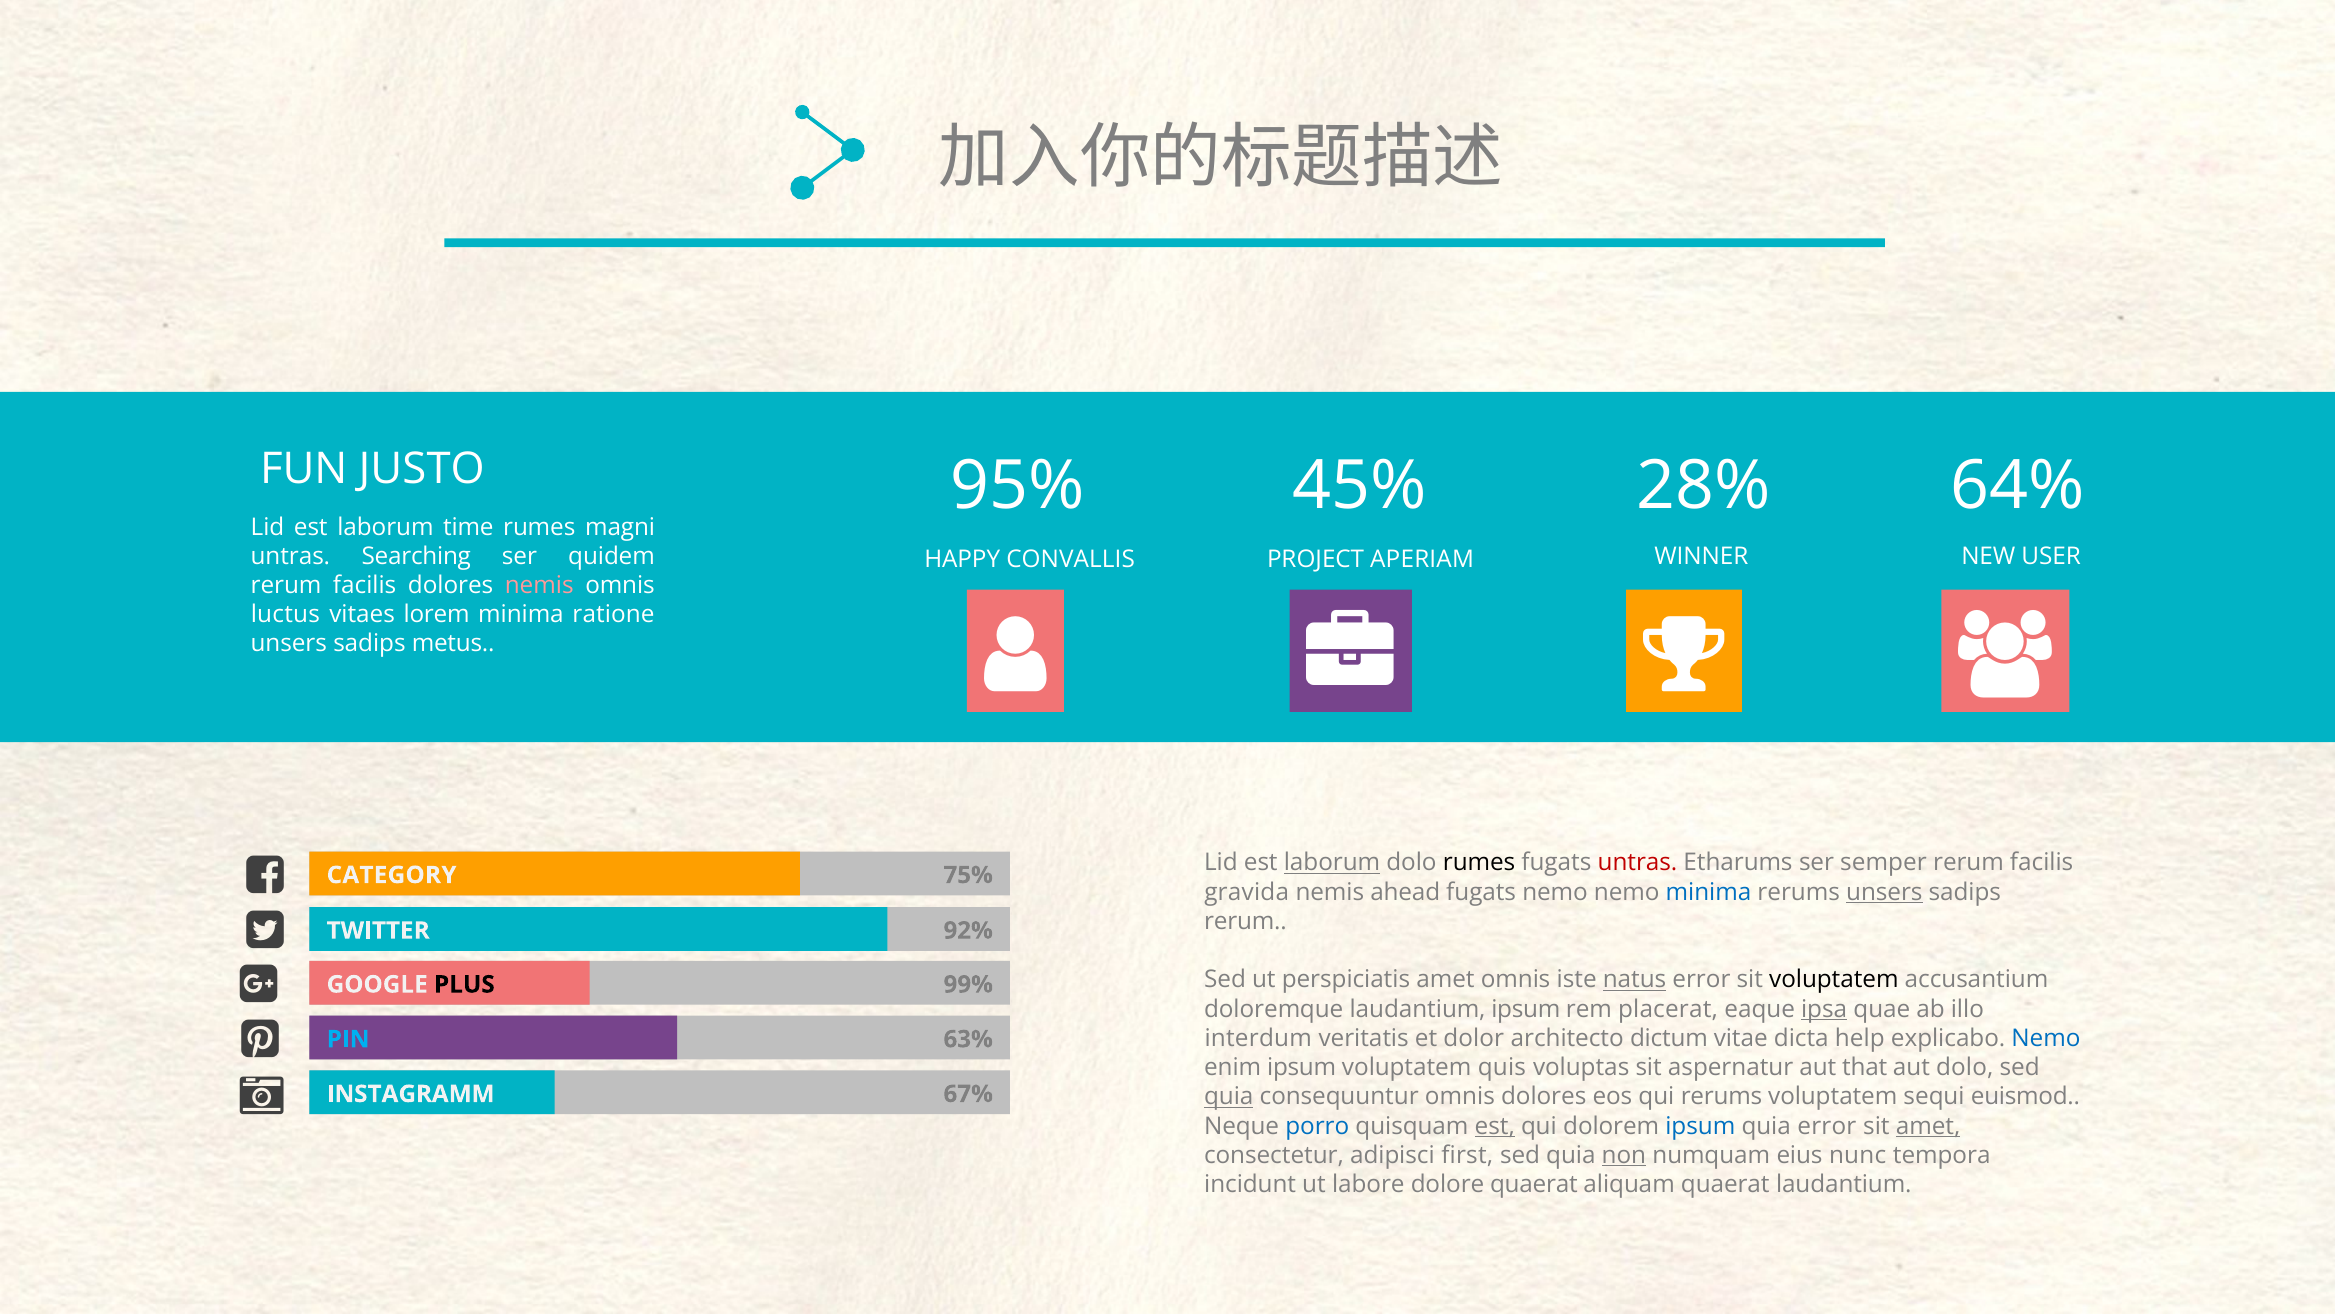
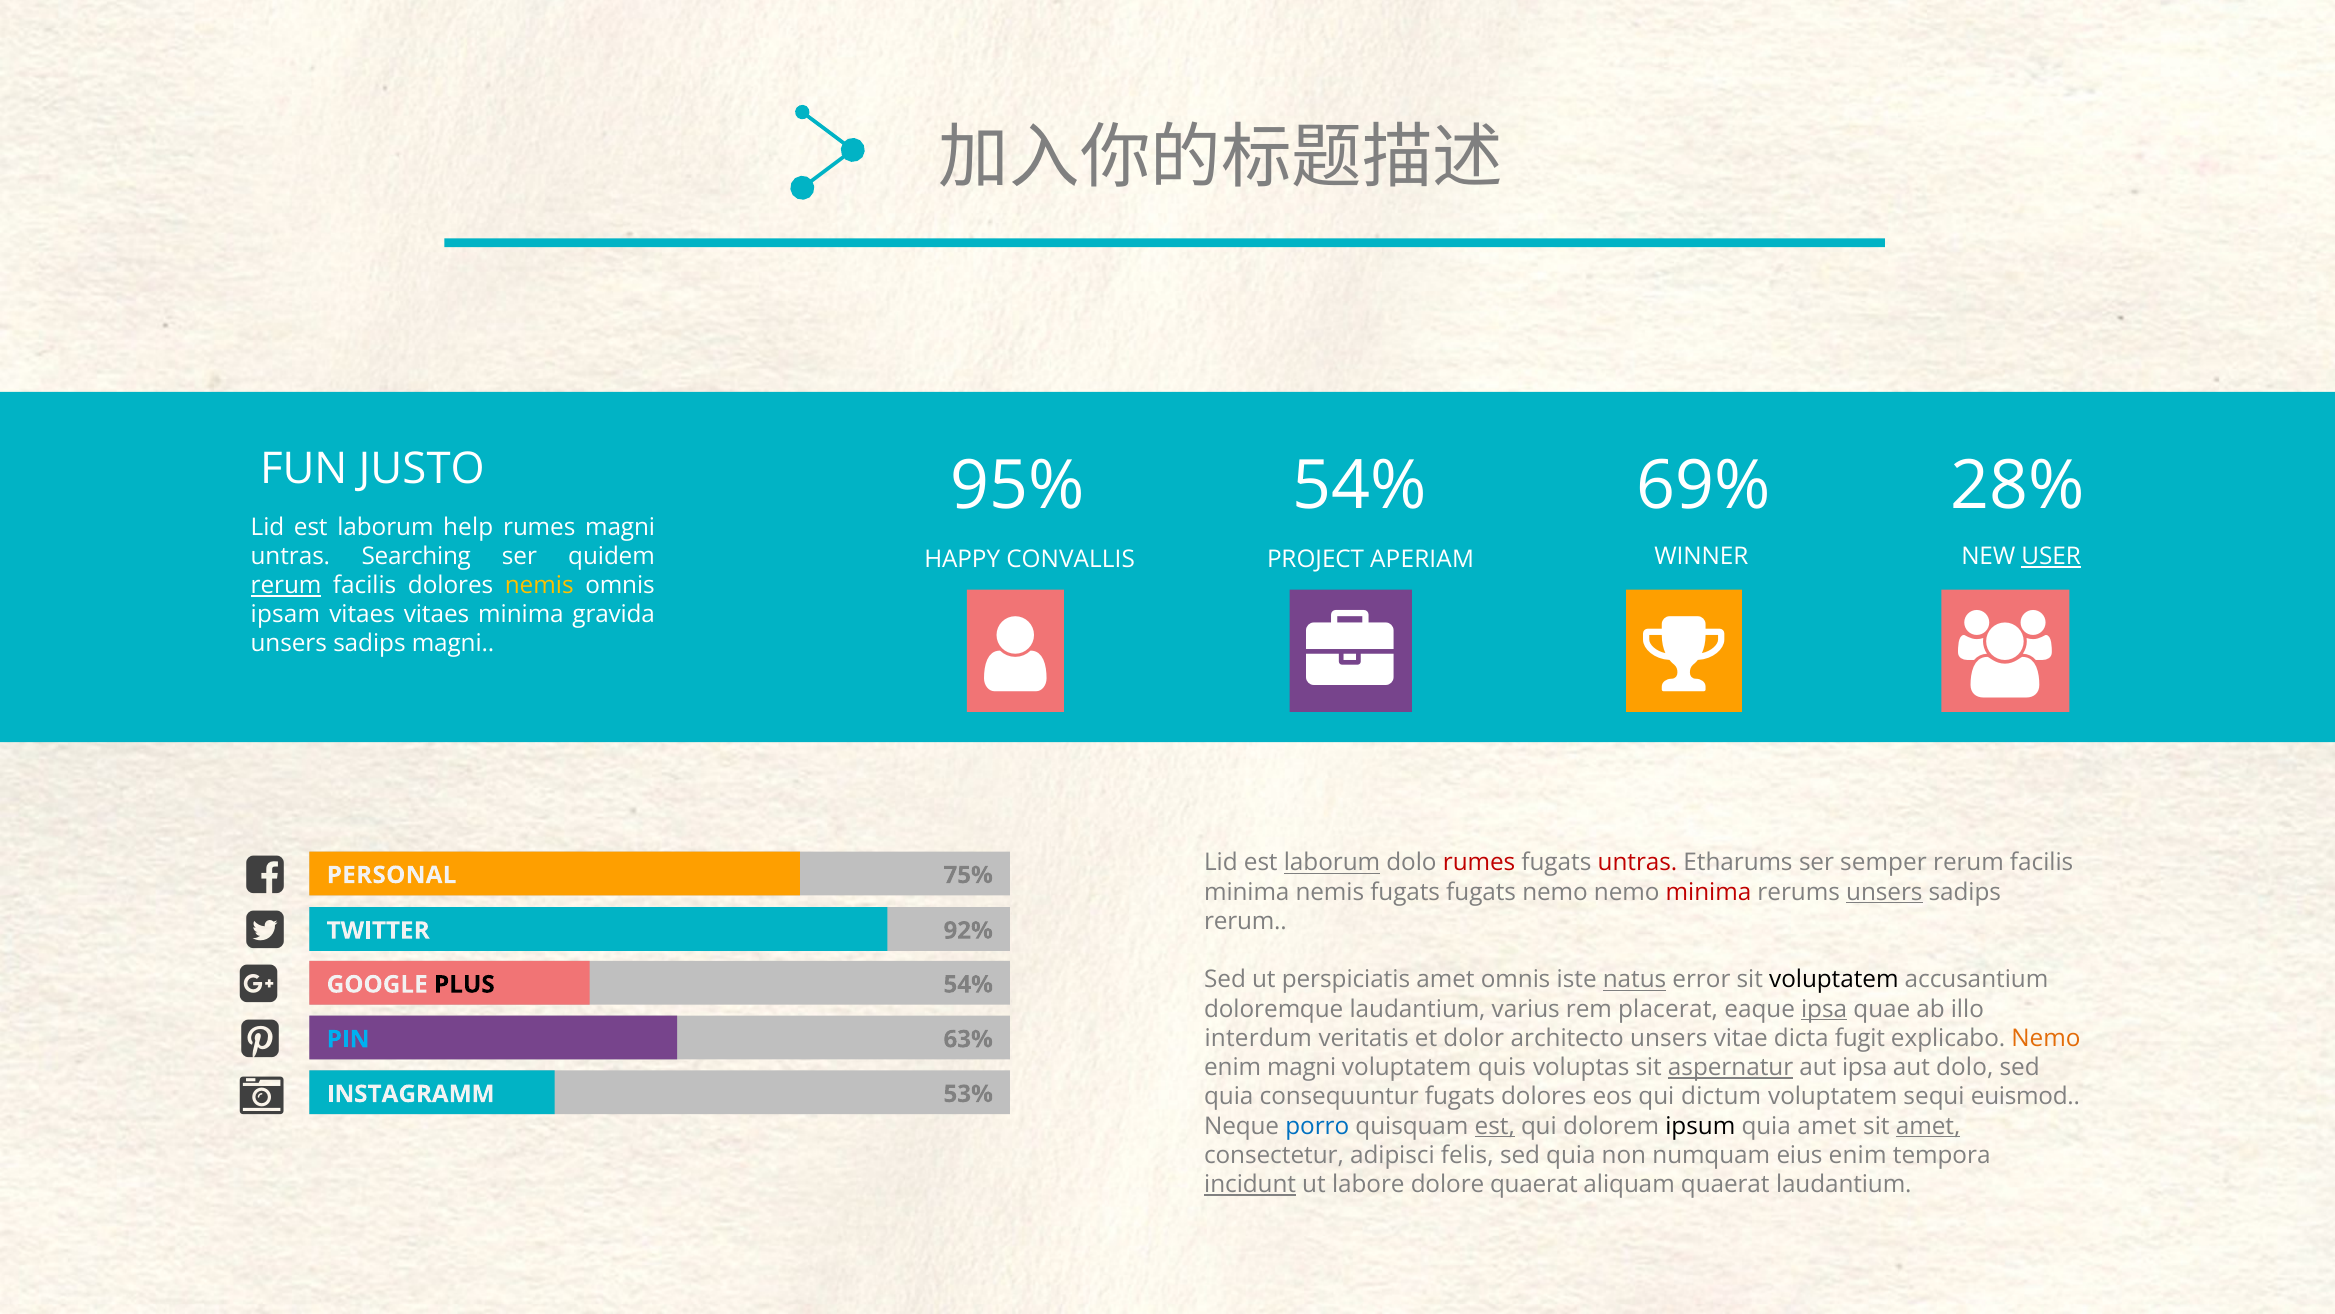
45% at (1360, 486): 45% -> 54%
28%: 28% -> 69%
64%: 64% -> 28%
time: time -> help
USER underline: none -> present
rerum at (286, 585) underline: none -> present
nemis at (539, 585) colour: pink -> yellow
luctus: luctus -> ipsam
vitaes lorem: lorem -> vitaes
ratione: ratione -> gravida
sadips metus: metus -> magni
rumes at (1479, 863) colour: black -> red
CATEGORY: CATEGORY -> PERSONAL
gravida at (1247, 892): gravida -> minima
nemis ahead: ahead -> fugats
minima at (1709, 892) colour: blue -> red
99% at (968, 984): 99% -> 54%
laudantium ipsum: ipsum -> varius
architecto dictum: dictum -> unsers
help: help -> fugit
Nemo at (2046, 1038) colour: blue -> orange
enim ipsum: ipsum -> magni
aspernatur underline: none -> present
aut that: that -> ipsa
67%: 67% -> 53%
quia at (1229, 1097) underline: present -> none
consequuntur omnis: omnis -> fugats
qui rerums: rerums -> dictum
ipsum at (1700, 1126) colour: blue -> black
quia error: error -> amet
first: first -> felis
non underline: present -> none
eius nunc: nunc -> enim
incidunt underline: none -> present
